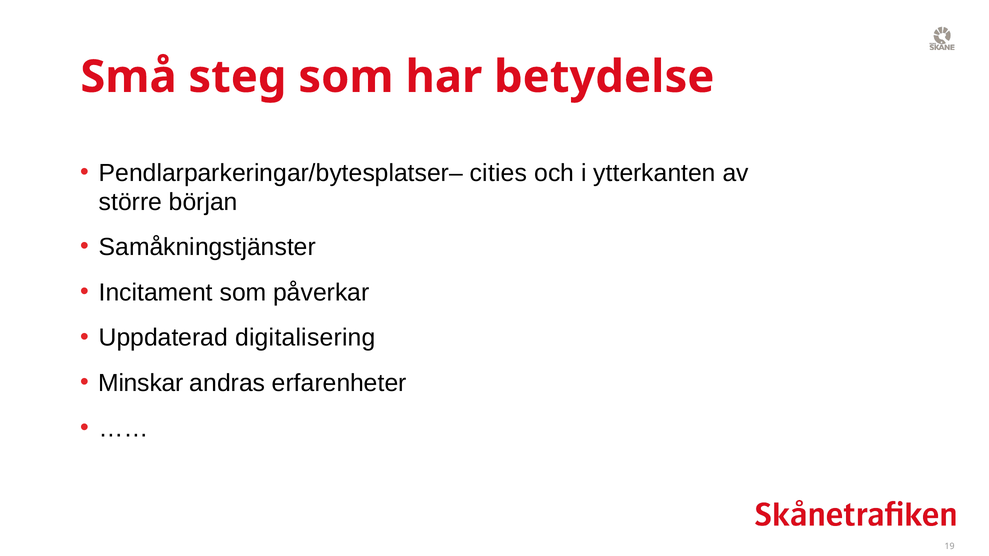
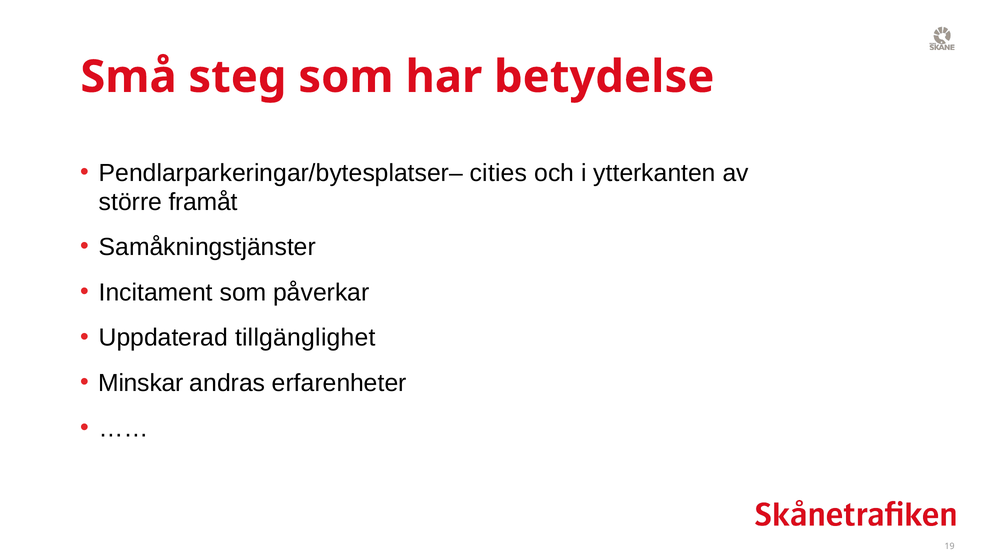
början: början -> framåt
digitalisering: digitalisering -> tillgänglighet
